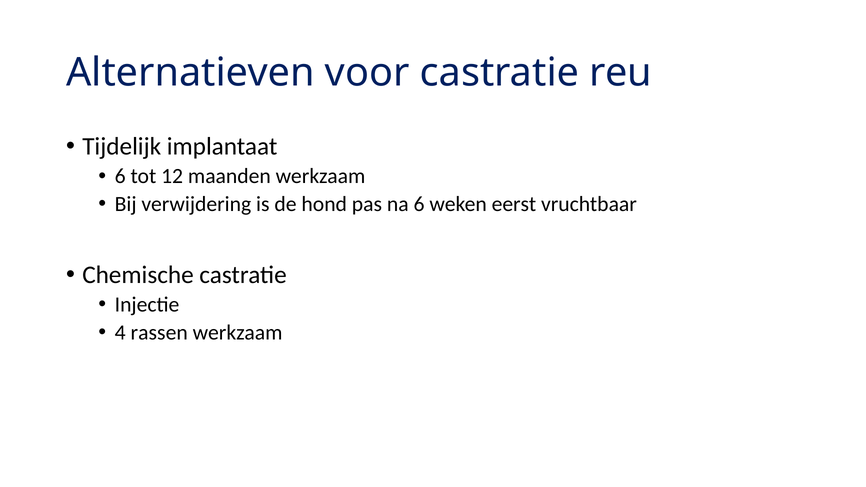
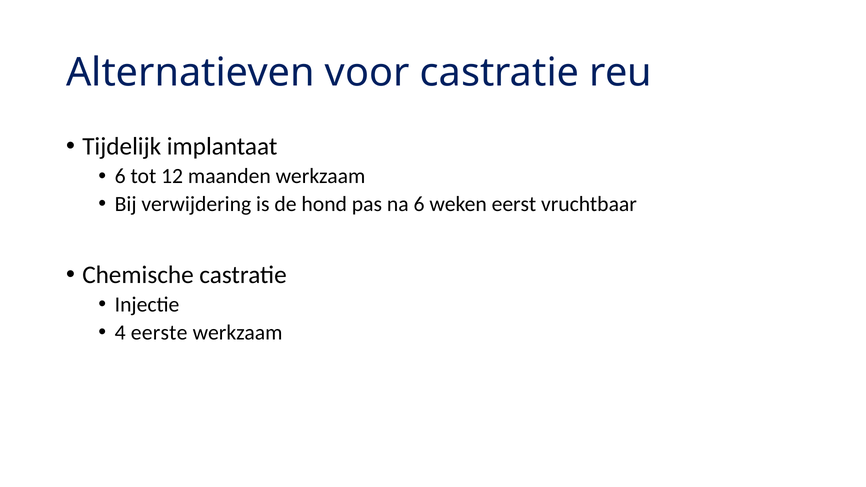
rassen: rassen -> eerste
